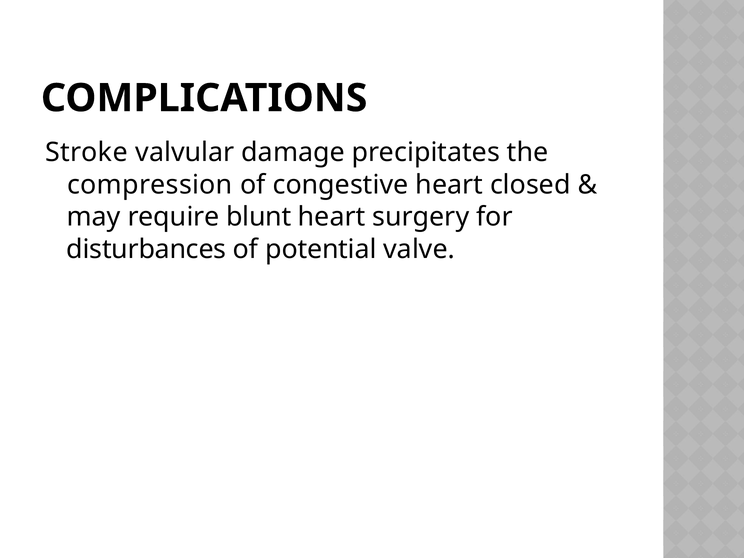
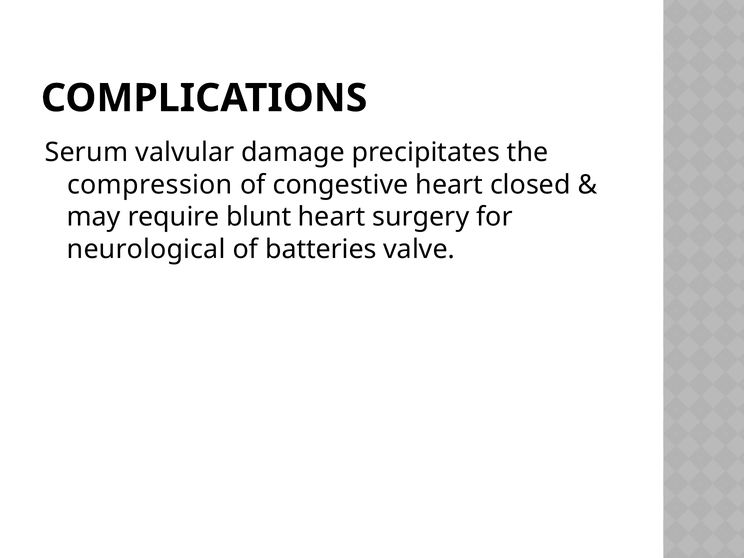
Stroke: Stroke -> Serum
disturbances: disturbances -> neurological
potential: potential -> batteries
